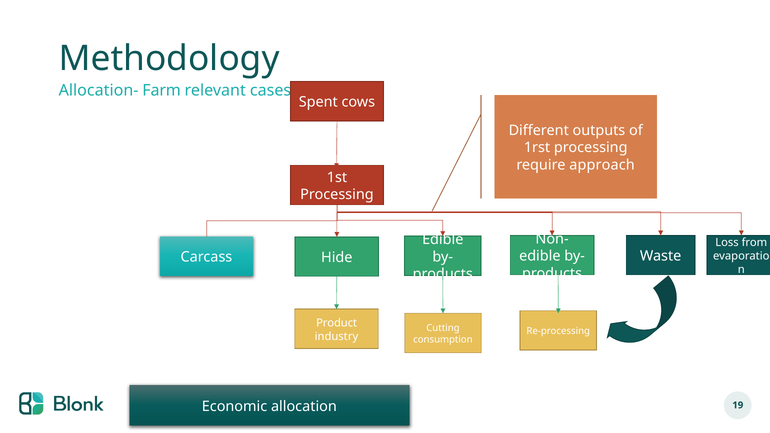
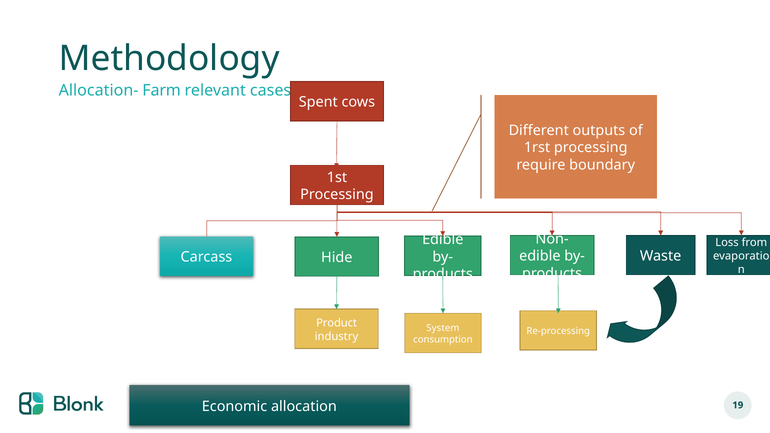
approach: approach -> boundary
Cutting: Cutting -> System
